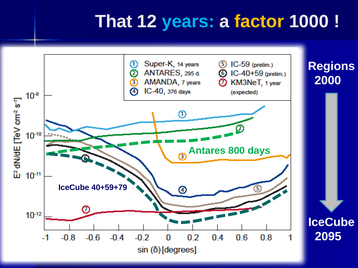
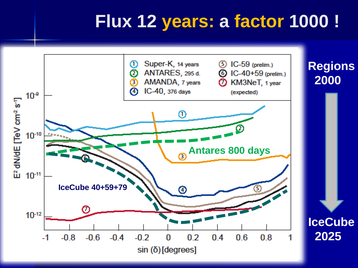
That: That -> Flux
years colour: light blue -> yellow
2095: 2095 -> 2025
